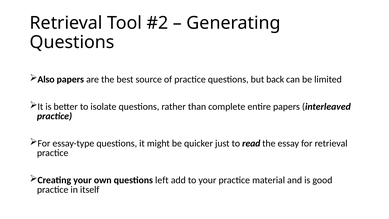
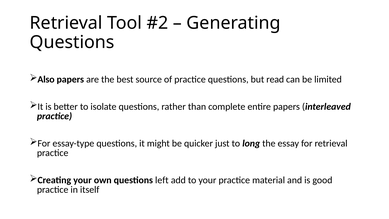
back: back -> read
read: read -> long
